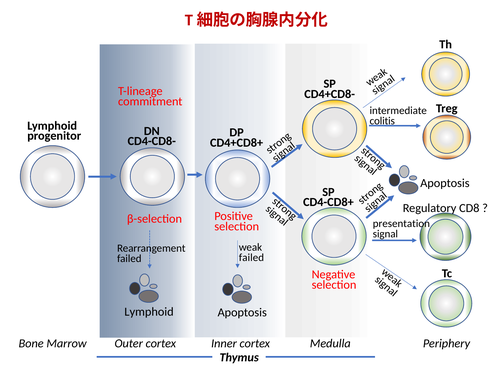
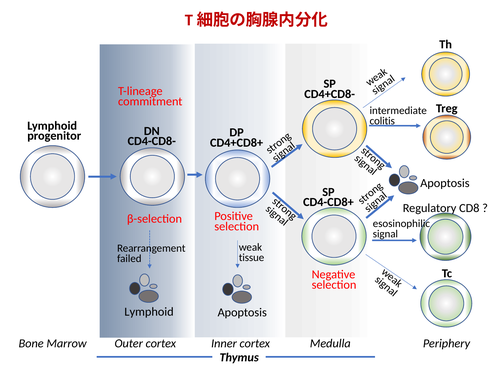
presentation: presentation -> esosinophilic
failed at (251, 258): failed -> tissue
